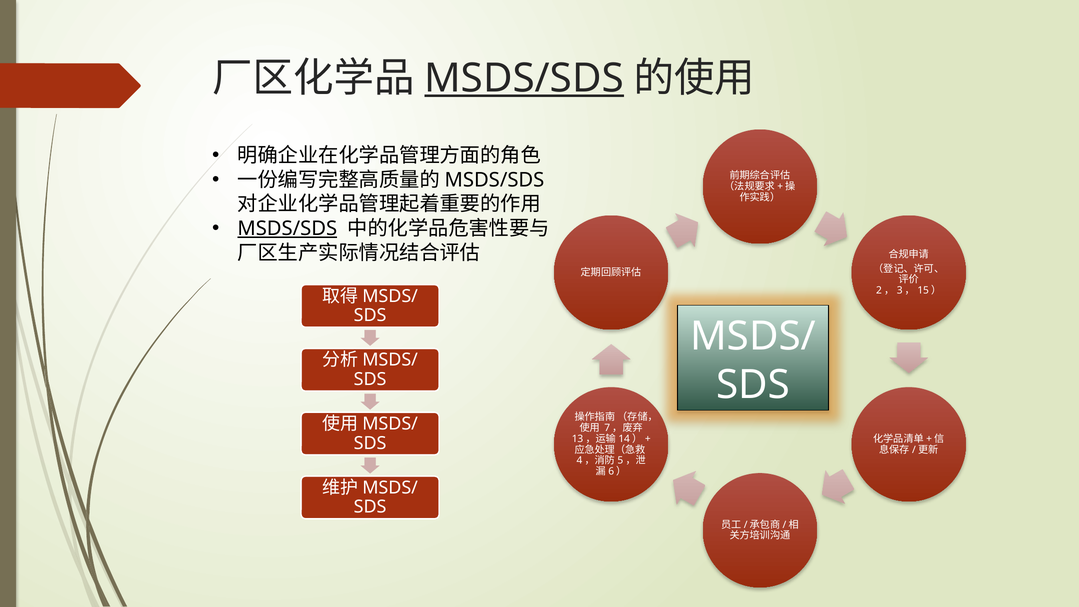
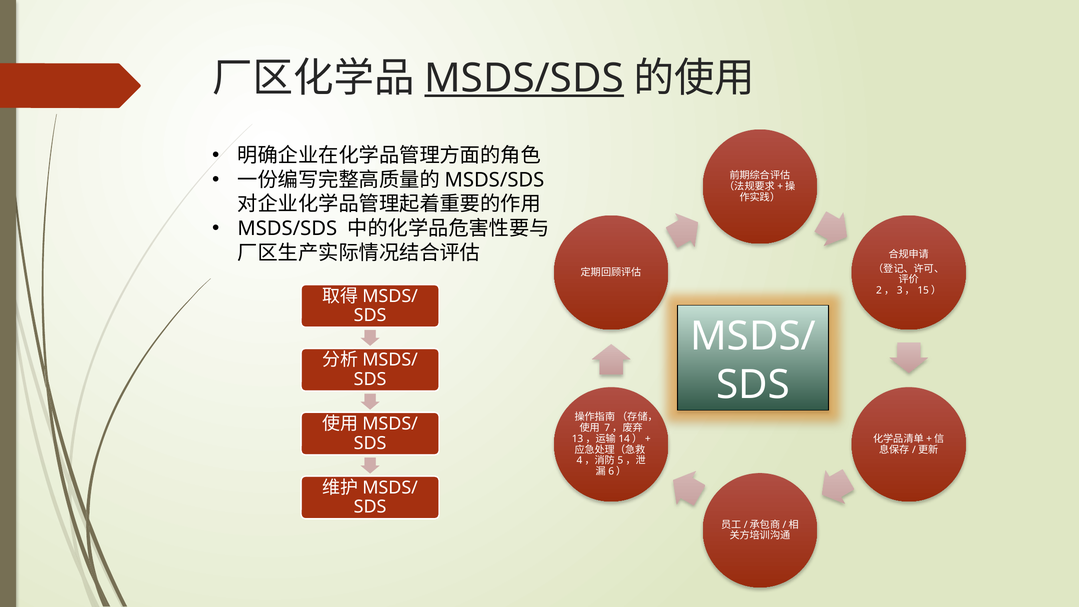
MSDS/SDS at (287, 229) underline: present -> none
